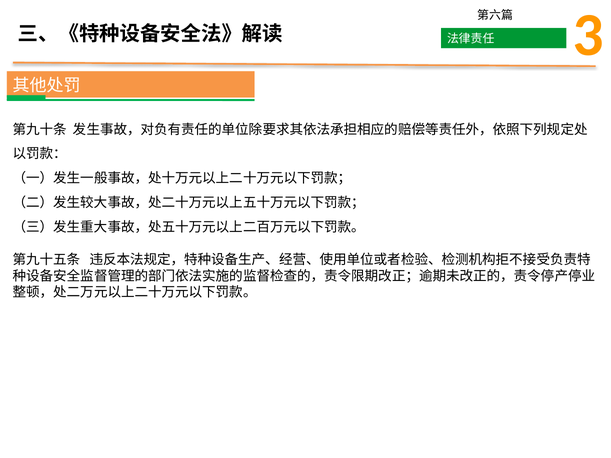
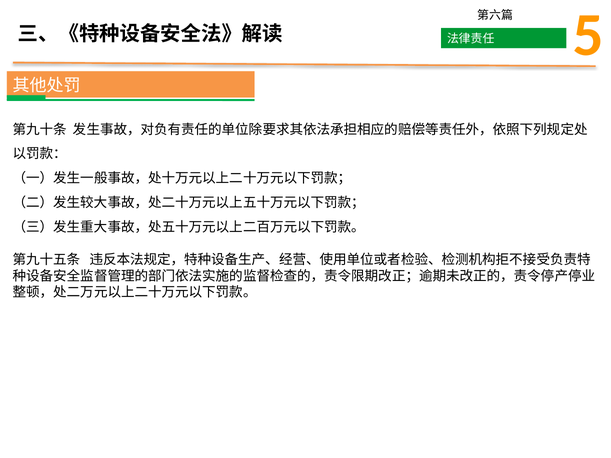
3: 3 -> 5
